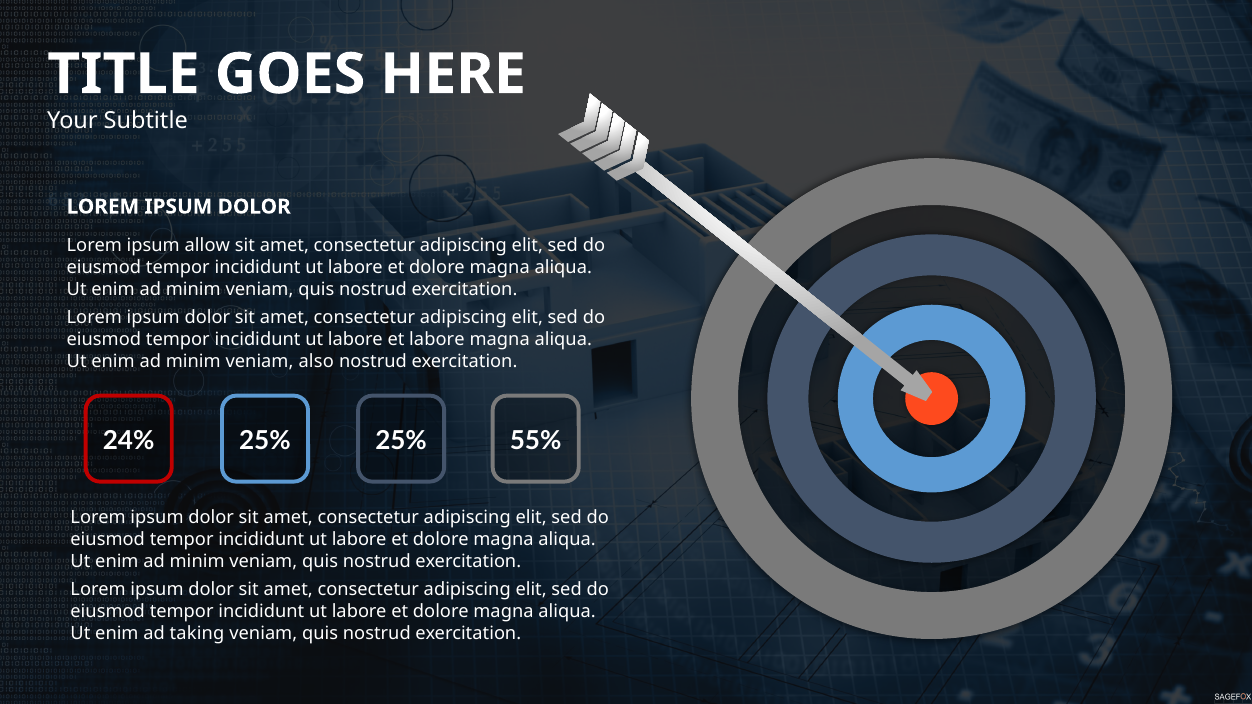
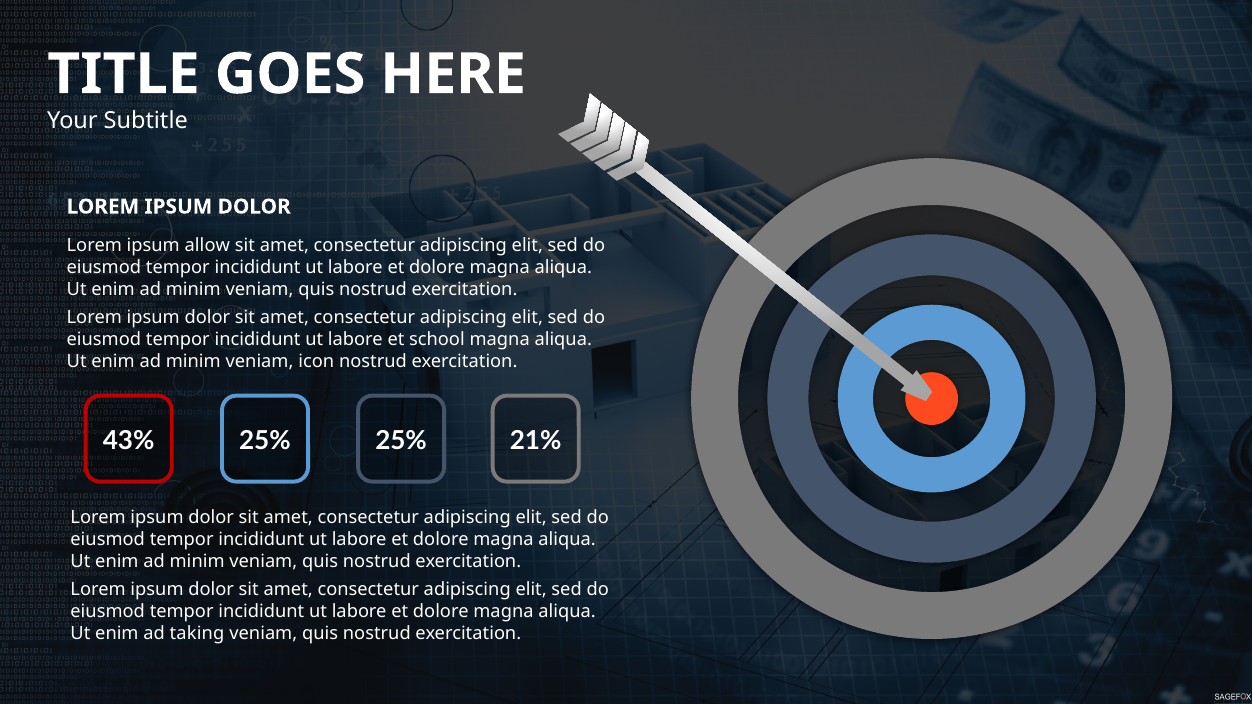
et labore: labore -> school
also: also -> icon
24%: 24% -> 43%
55%: 55% -> 21%
